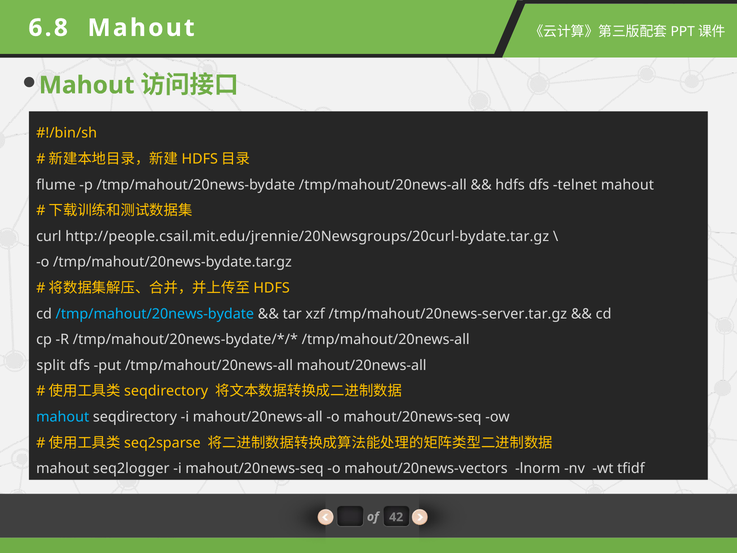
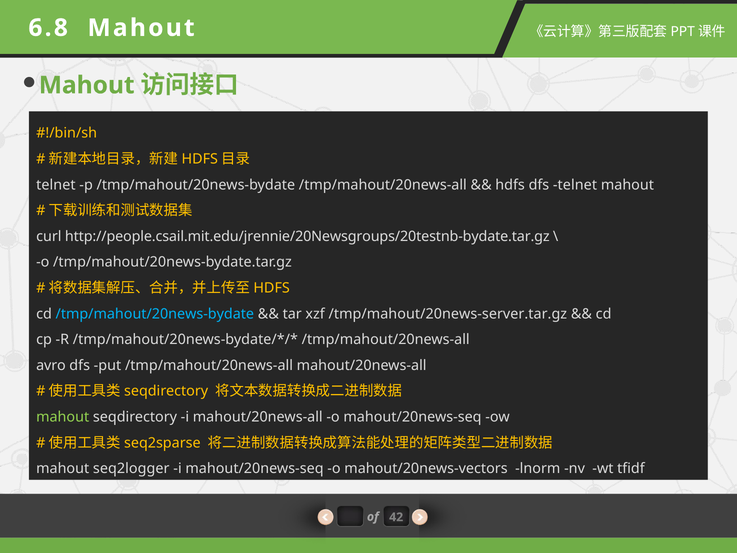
flume at (56, 185): flume -> telnet
http://people.csail.mit.edu/jrennie/20Newsgroups/20curl-bydate.tar.gz: http://people.csail.mit.edu/jrennie/20Newsgroups/20curl-bydate.tar.gz -> http://people.csail.mit.edu/jrennie/20Newsgroups/20testnb-bydate.tar.gz
split: split -> avro
mahout at (63, 417) colour: light blue -> light green
